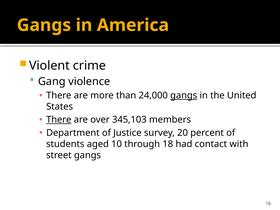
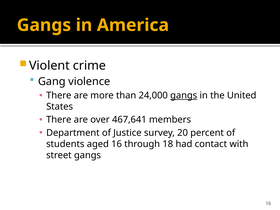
There at (59, 120) underline: present -> none
345,103: 345,103 -> 467,641
aged 10: 10 -> 16
